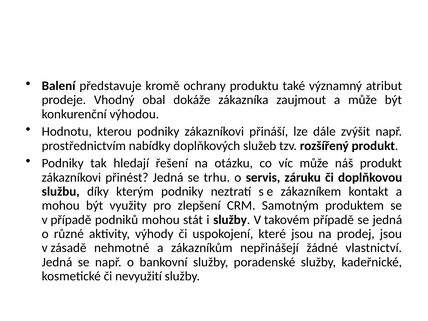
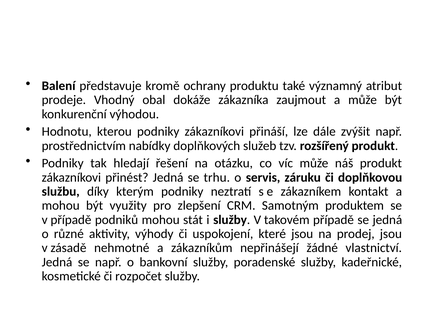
nevyužití: nevyužití -> rozpočet
